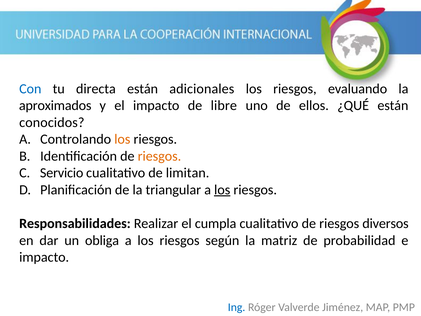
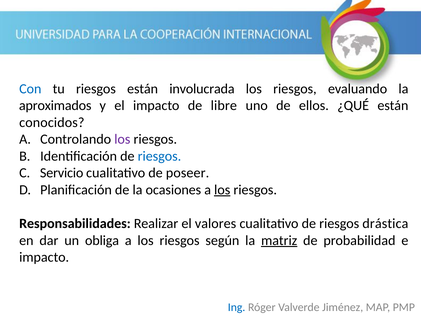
tu directa: directa -> riesgos
adicionales: adicionales -> involucrada
los at (122, 139) colour: orange -> purple
riesgos at (159, 156) colour: orange -> blue
limitan: limitan -> poseer
triangular: triangular -> ocasiones
cumpla: cumpla -> valores
diversos: diversos -> drástica
matriz underline: none -> present
